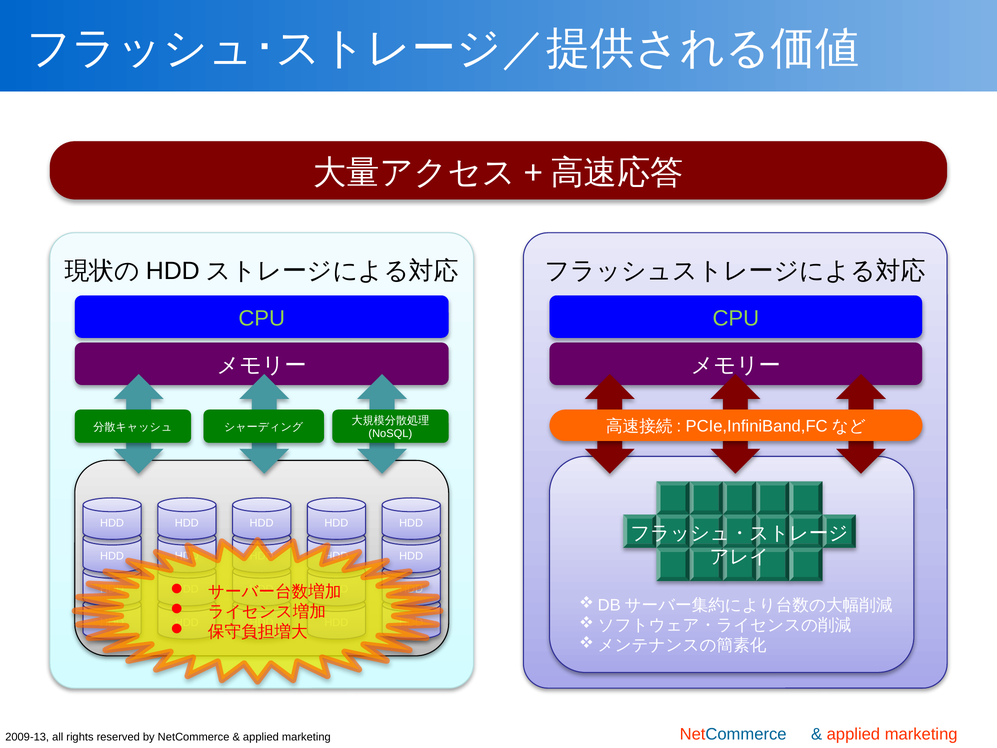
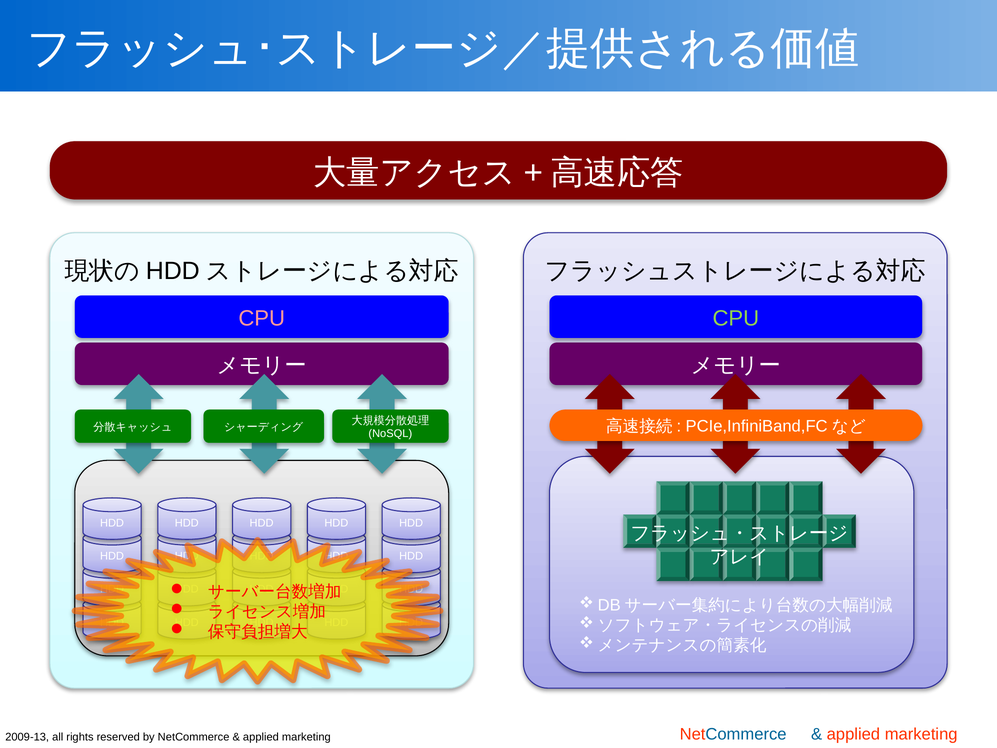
CPU at (262, 318) colour: light green -> pink
